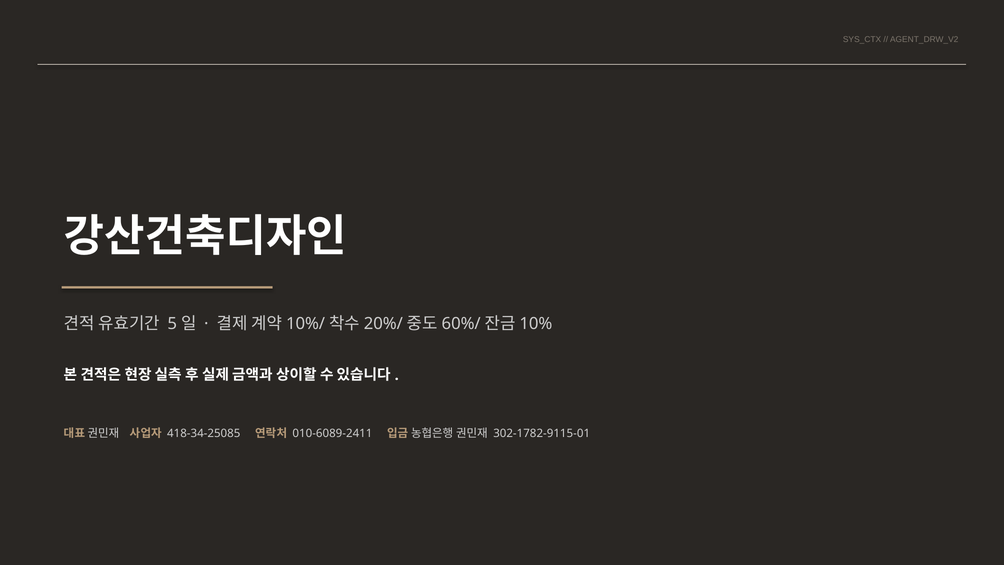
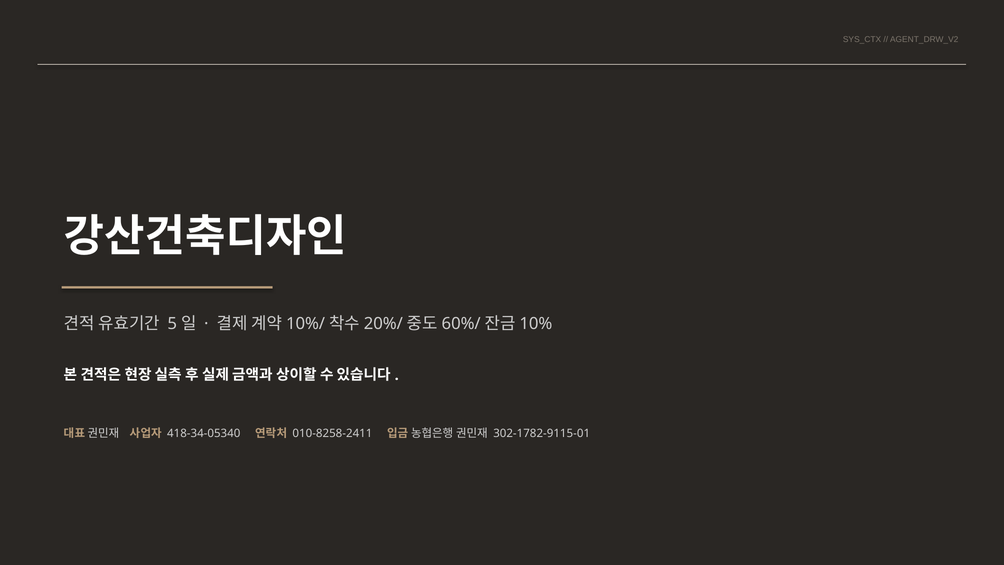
418-34-25085: 418-34-25085 -> 418-34-05340
010-6089-2411: 010-6089-2411 -> 010-8258-2411
